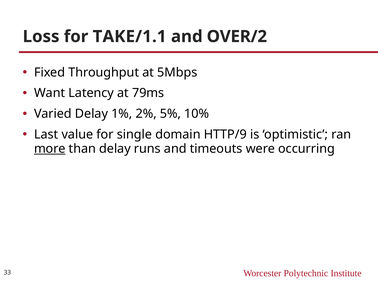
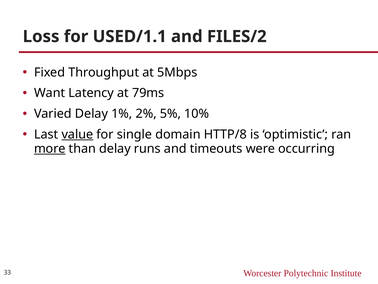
TAKE/1.1: TAKE/1.1 -> USED/1.1
OVER/2: OVER/2 -> FILES/2
value underline: none -> present
HTTP/9: HTTP/9 -> HTTP/8
